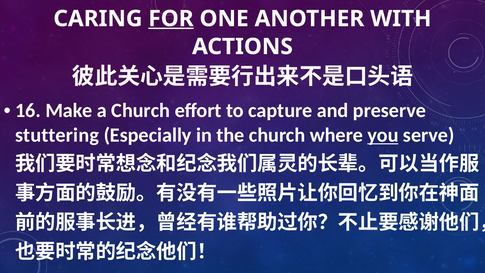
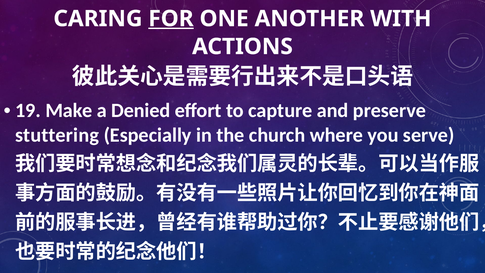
16: 16 -> 19
a Church: Church -> Denied
you underline: present -> none
